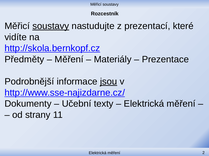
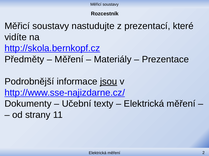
soustavy at (51, 26) underline: present -> none
